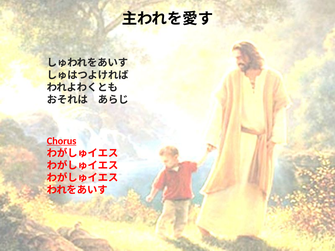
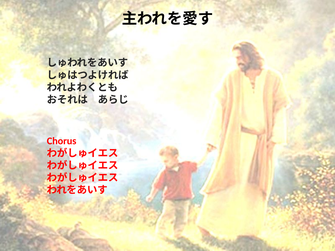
Chorus underline: present -> none
